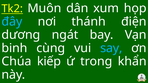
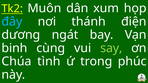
say colour: light blue -> light green
kiếp: kiếp -> tình
khẩn: khẩn -> phúc
